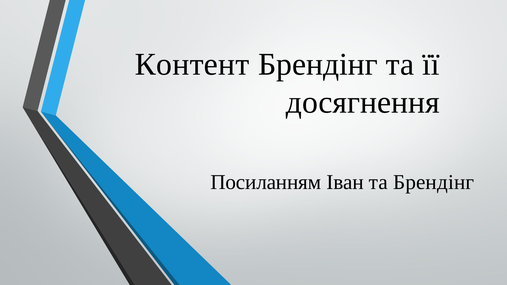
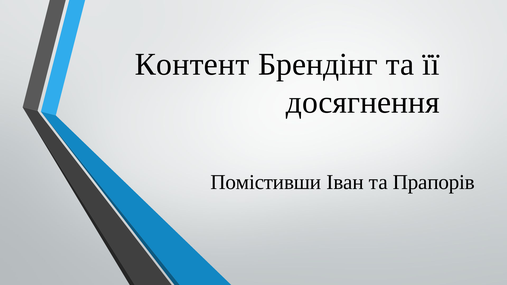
Посиланням: Посиланням -> Помістивши
та Брендінг: Брендінг -> Прапорів
